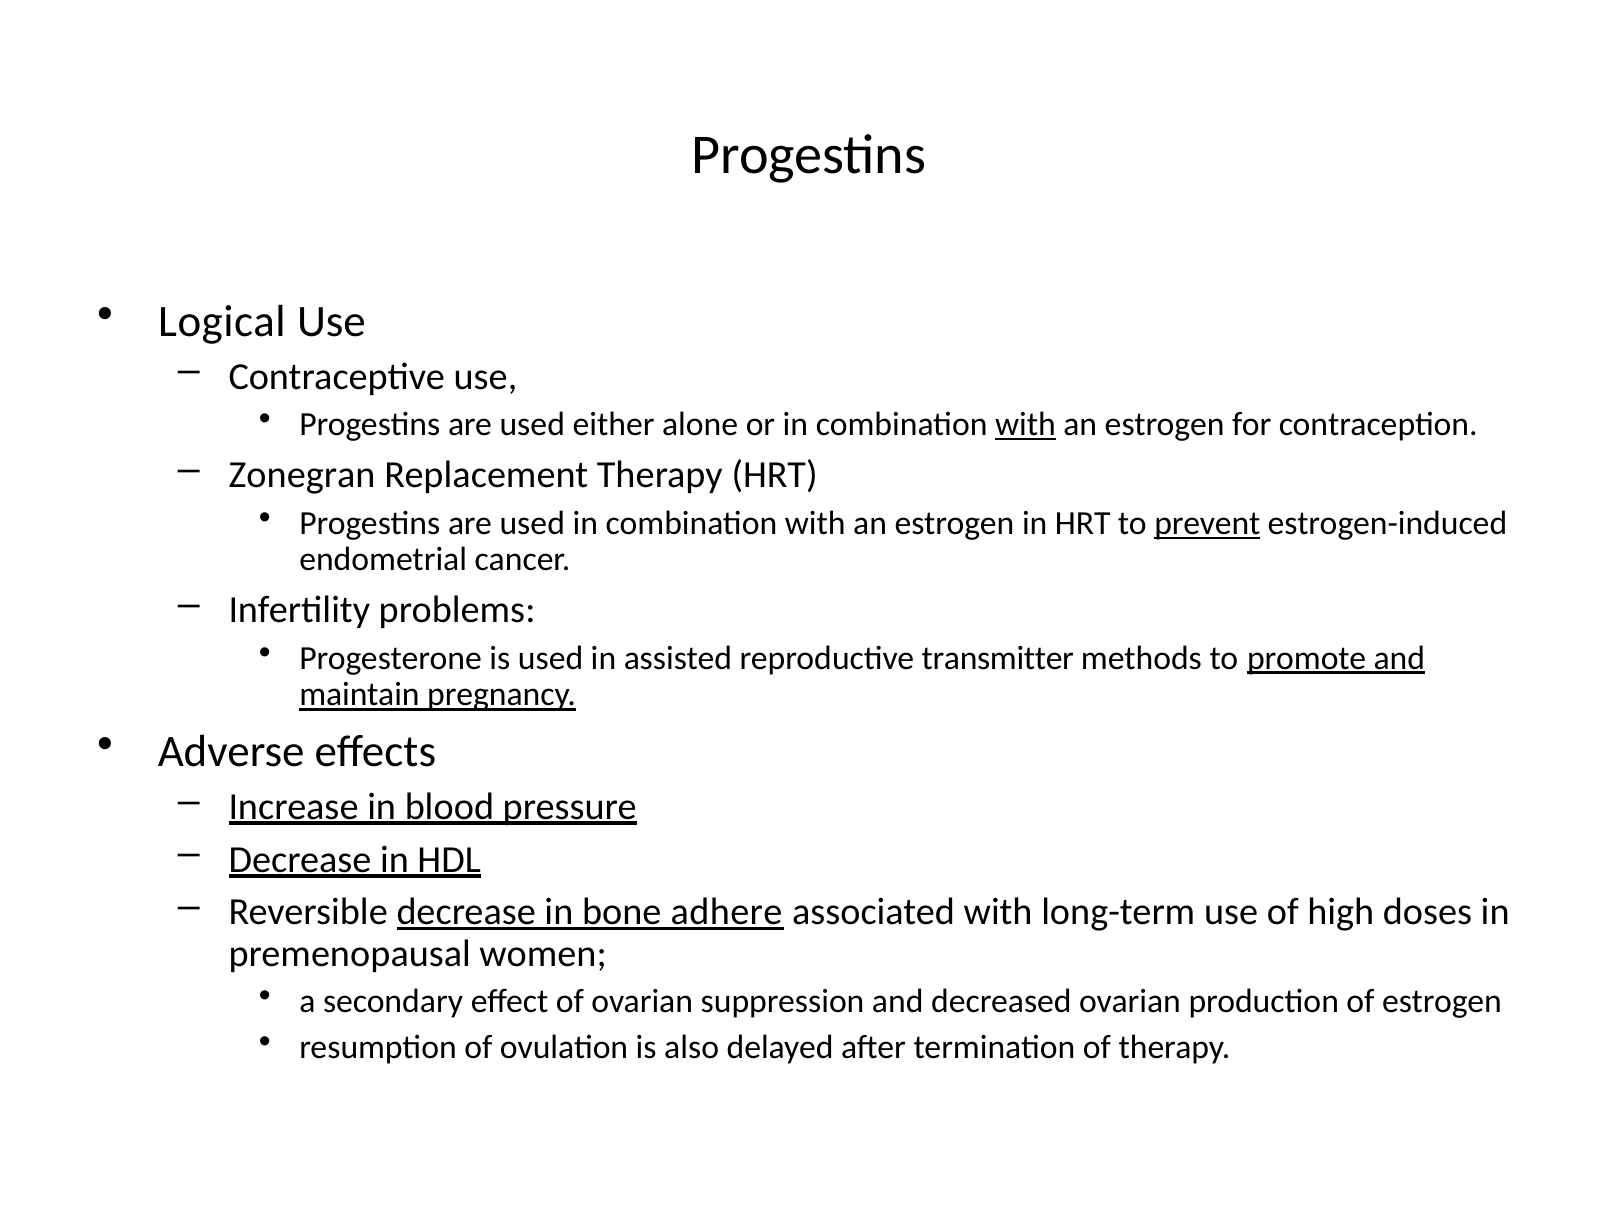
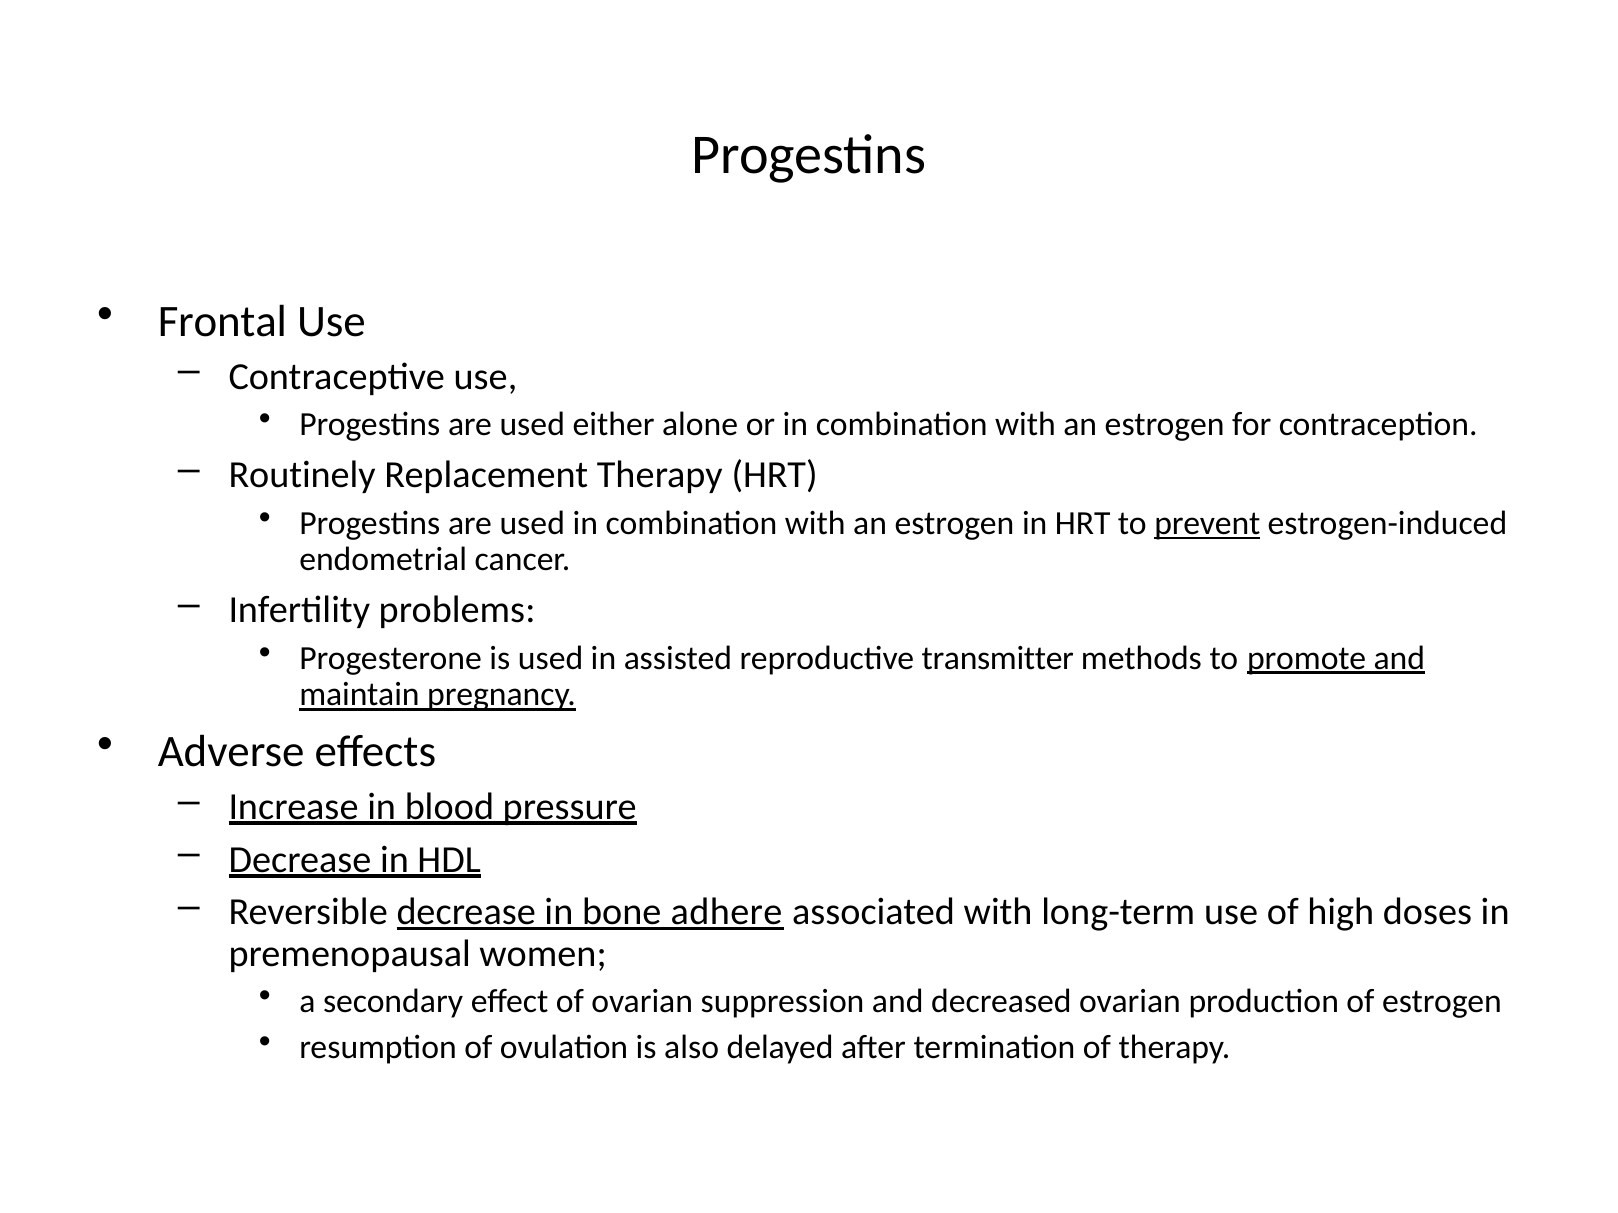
Logical: Logical -> Frontal
with at (1026, 425) underline: present -> none
Zonegran: Zonegran -> Routinely
